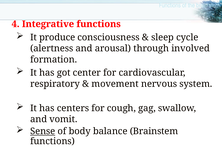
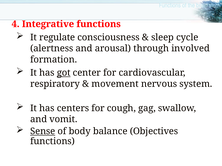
produce: produce -> regulate
got underline: none -> present
Brainstem: Brainstem -> Objectives
